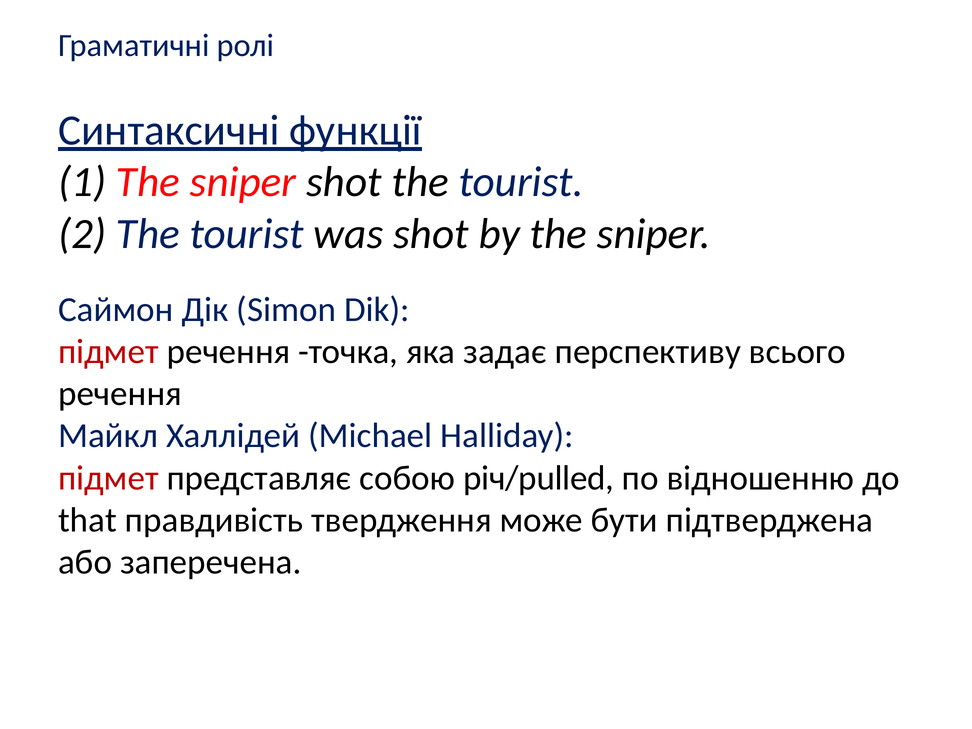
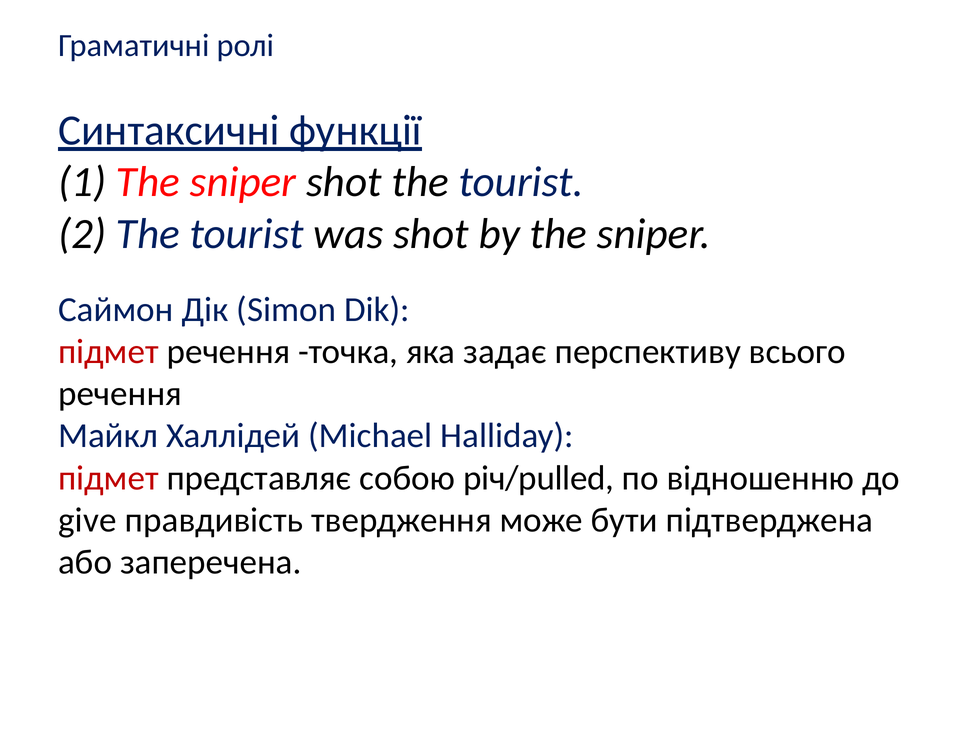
that: that -> give
